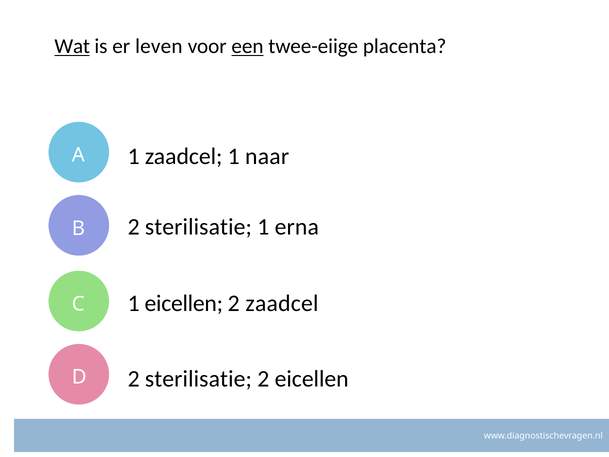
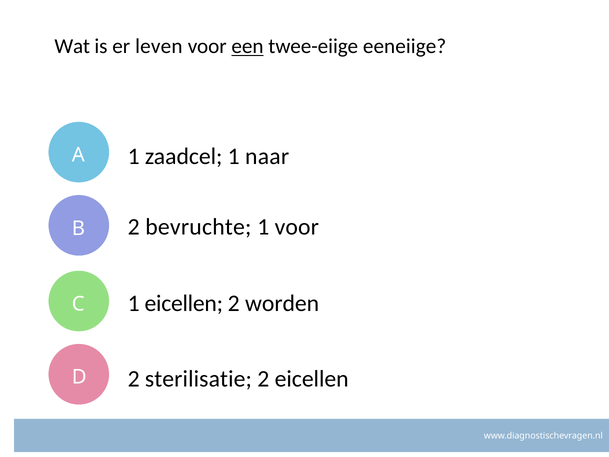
Wat underline: present -> none
placenta: placenta -> eeneiige
sterilisatie at (198, 227): sterilisatie -> bevruchte
1 erna: erna -> voor
2 zaadcel: zaadcel -> worden
